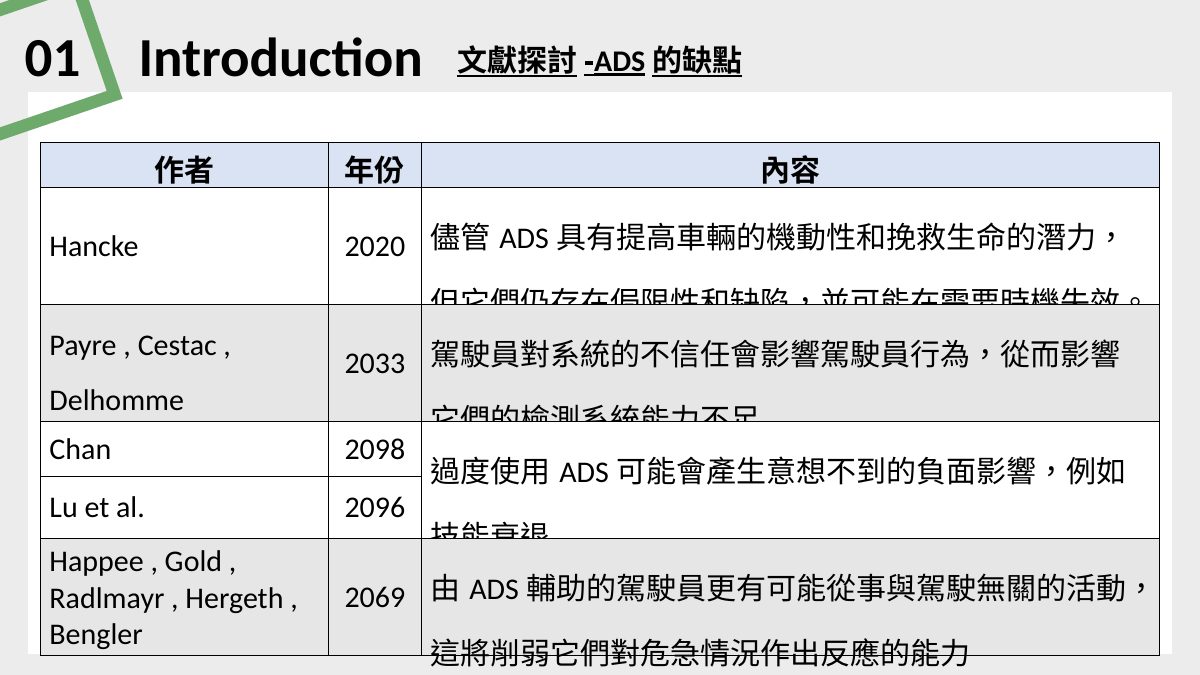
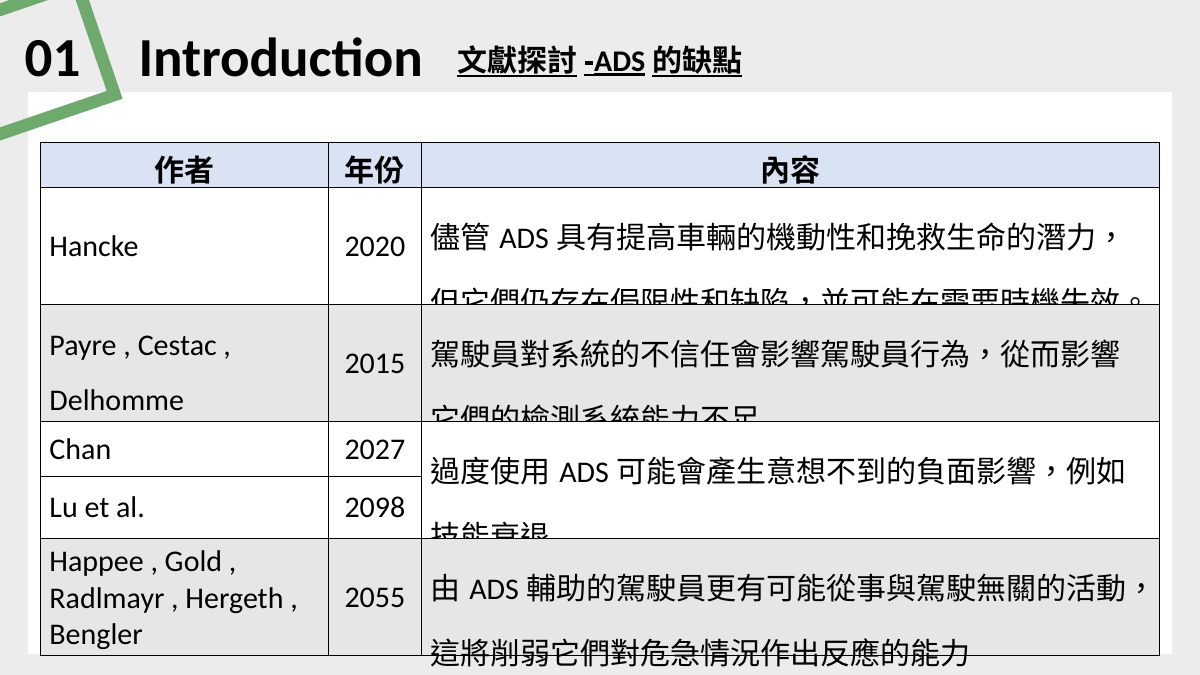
2033: 2033 -> 2015
2098: 2098 -> 2027
2096: 2096 -> 2098
2069: 2069 -> 2055
